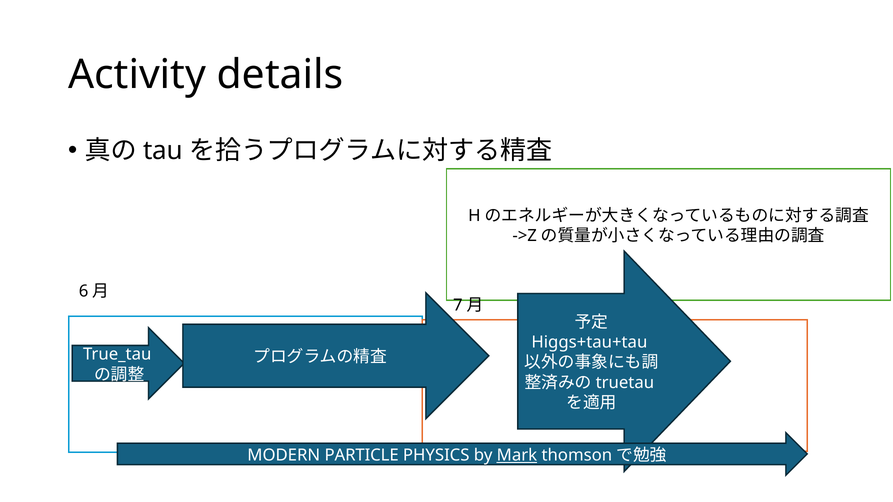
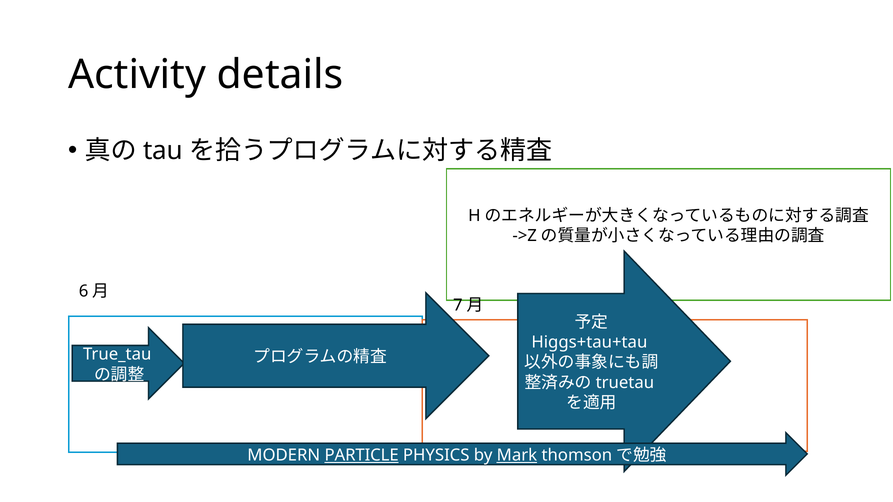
PARTICLE underline: none -> present
